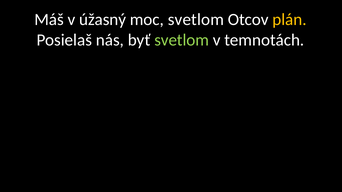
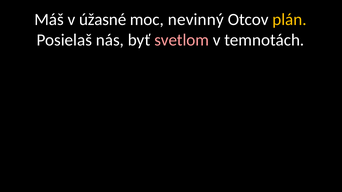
úžasný: úžasný -> úžasné
moc svetlom: svetlom -> nevinný
svetlom at (182, 40) colour: light green -> pink
